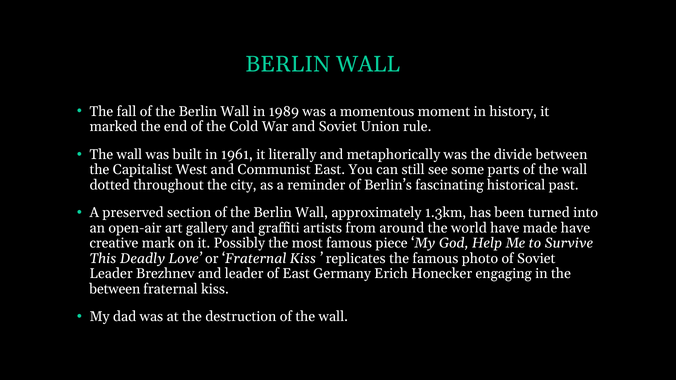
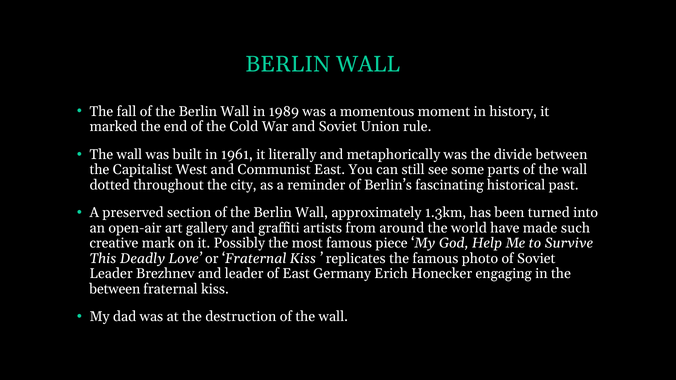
made have: have -> such
